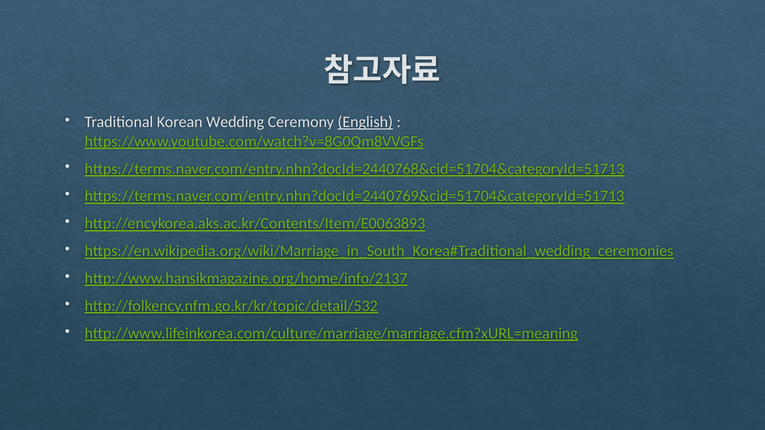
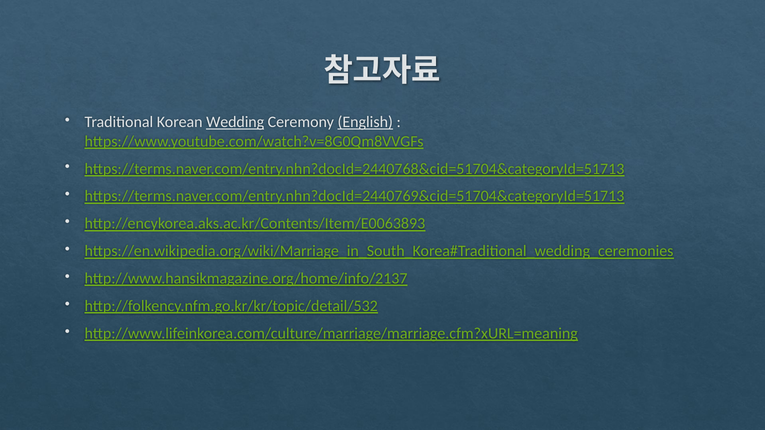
Wedding underline: none -> present
